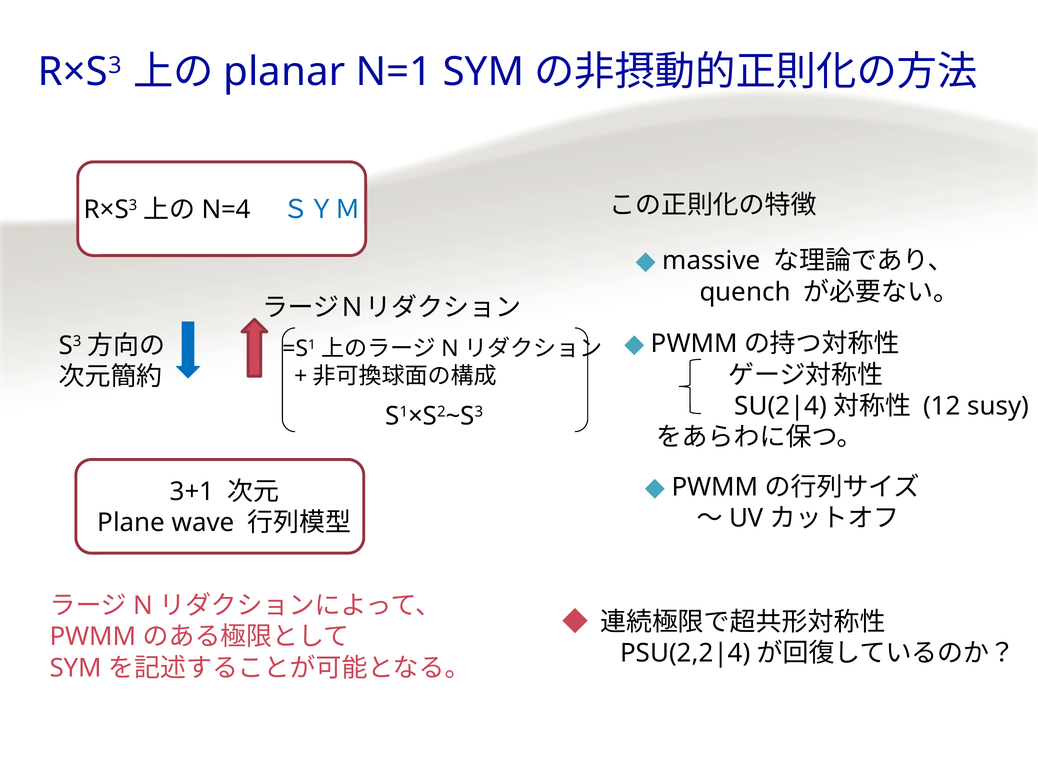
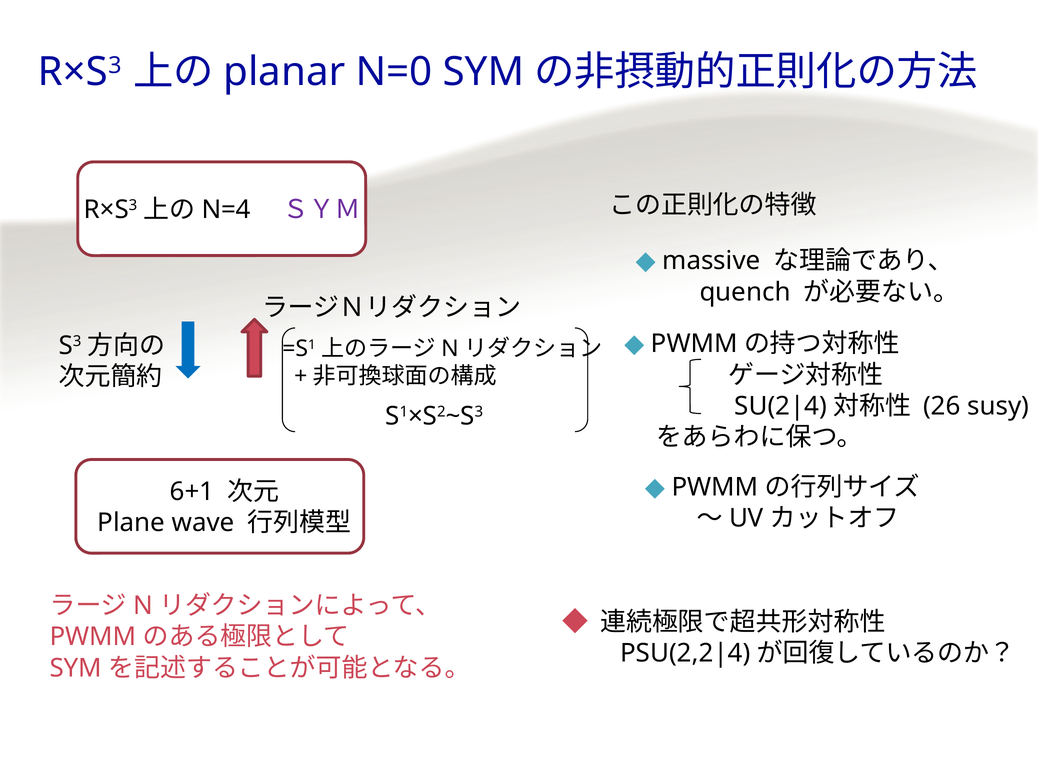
N=1: N=1 -> N=0
ＳＹＭ colour: blue -> purple
12: 12 -> 26
3+1: 3+1 -> 6+1
